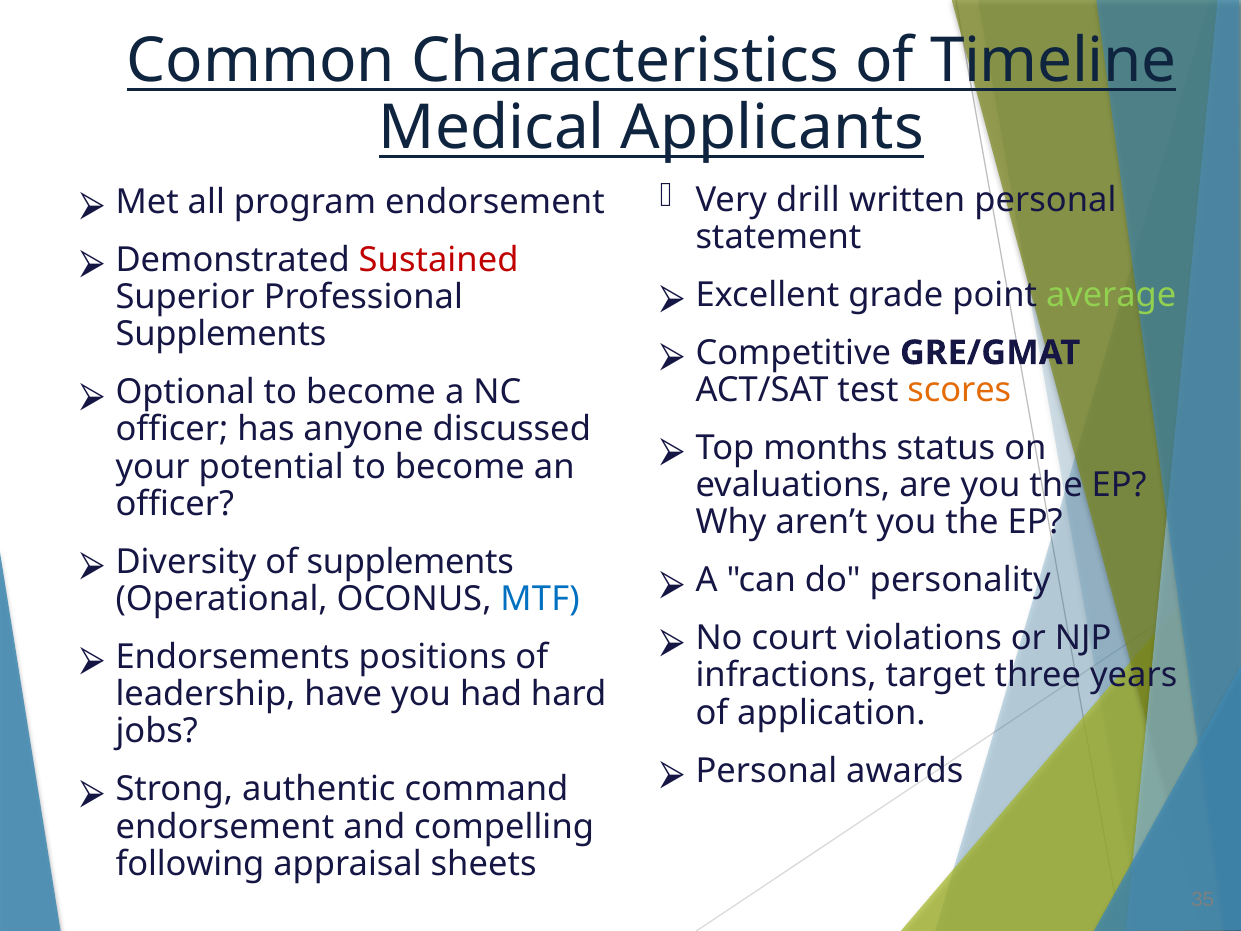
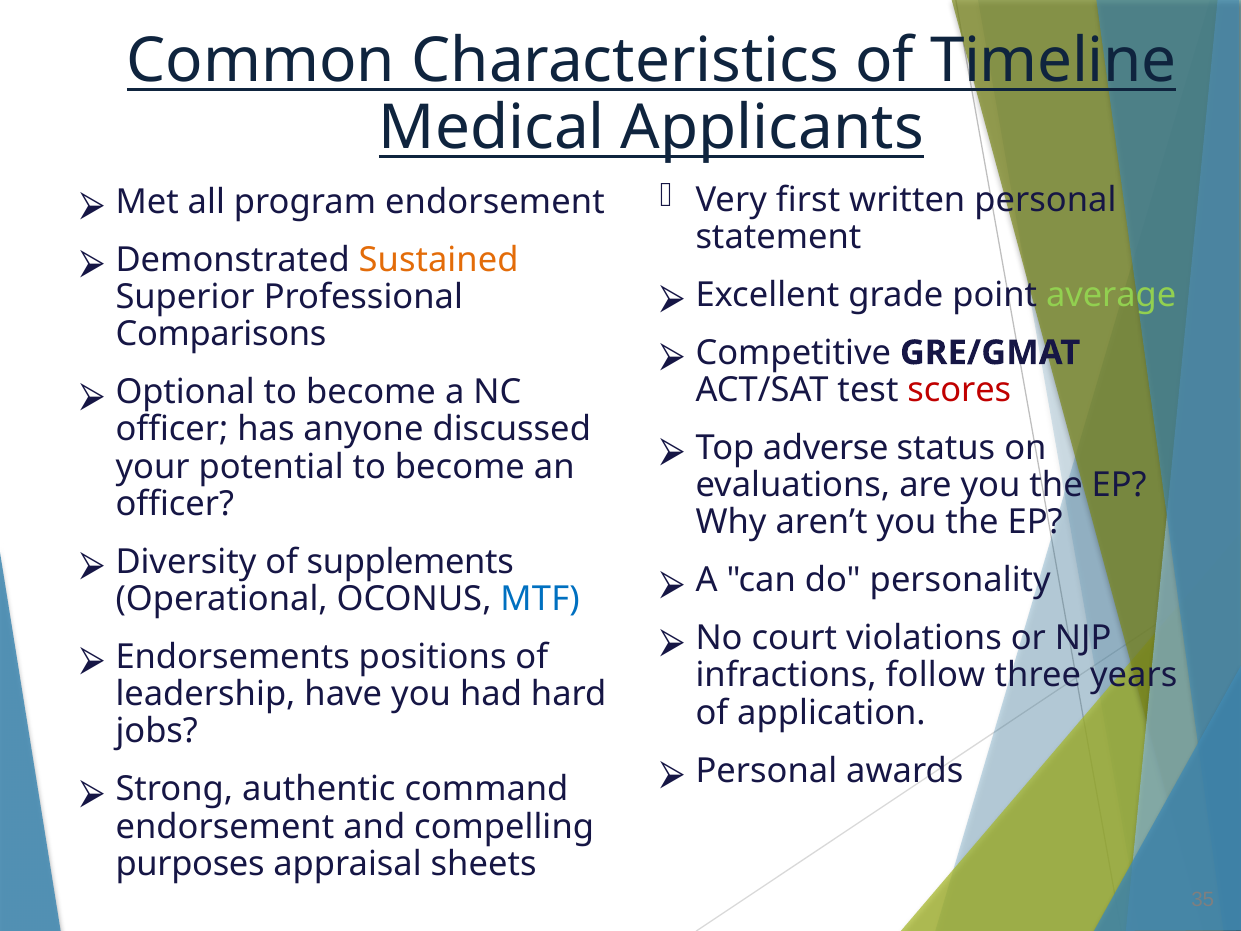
drill: drill -> first
Sustained colour: red -> orange
Supplements at (221, 334): Supplements -> Comparisons
scores colour: orange -> red
months: months -> adverse
target: target -> follow
following: following -> purposes
